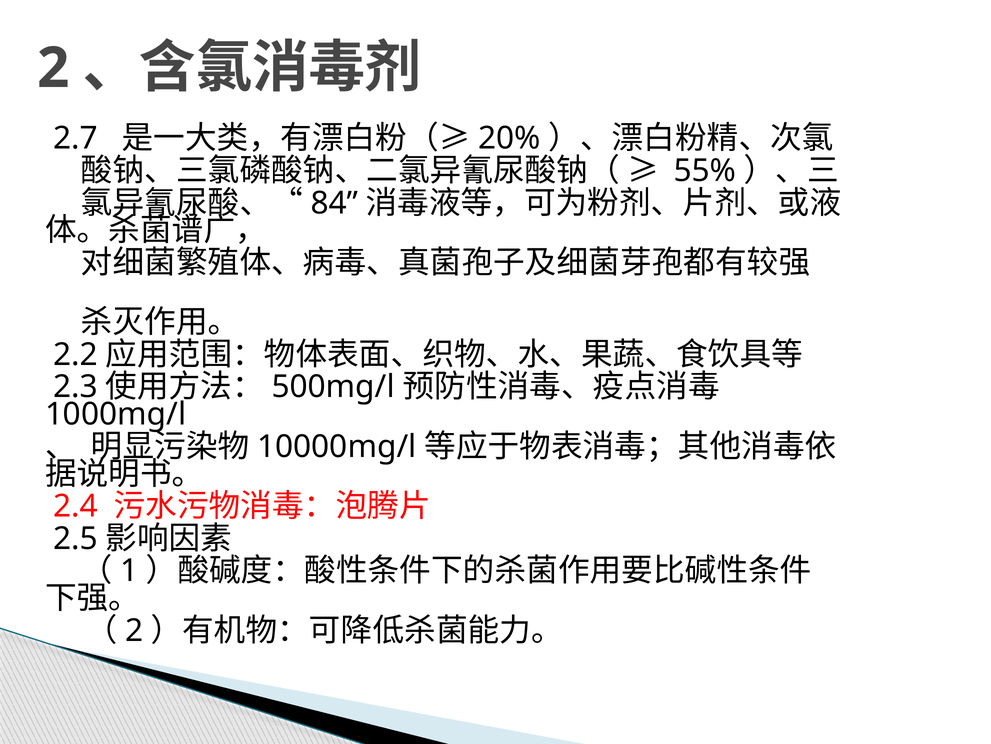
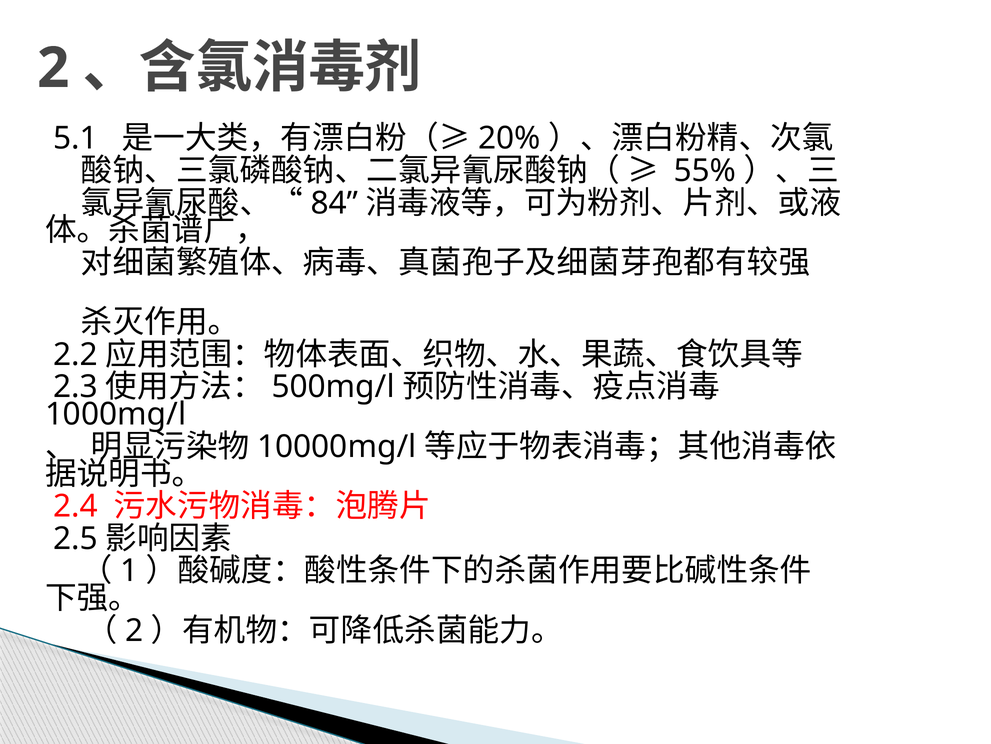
2.7: 2.7 -> 5.1
